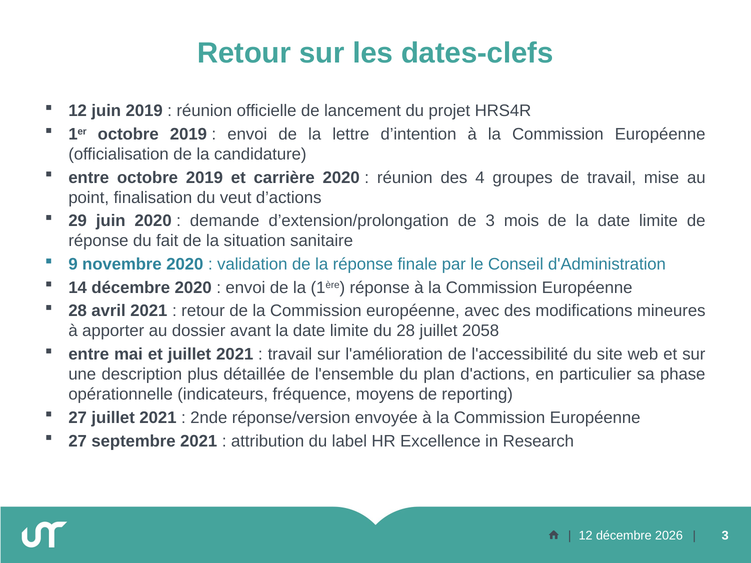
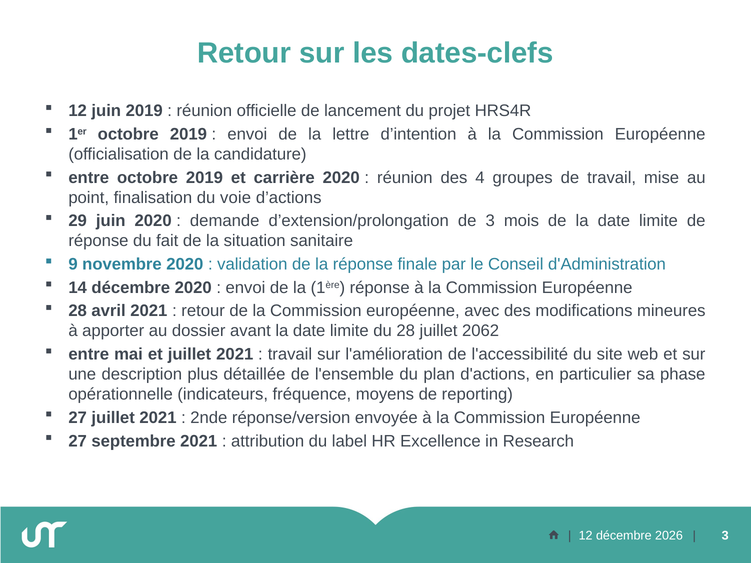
veut: veut -> voie
2058: 2058 -> 2062
